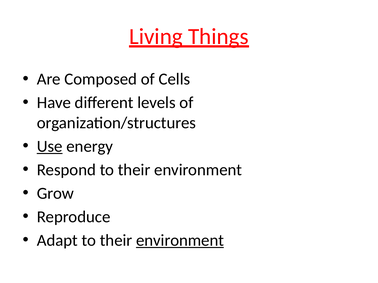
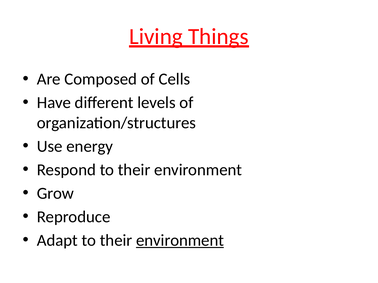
Use underline: present -> none
